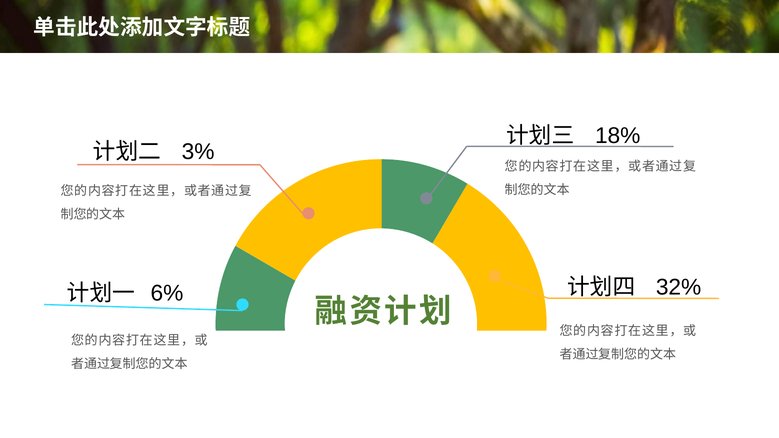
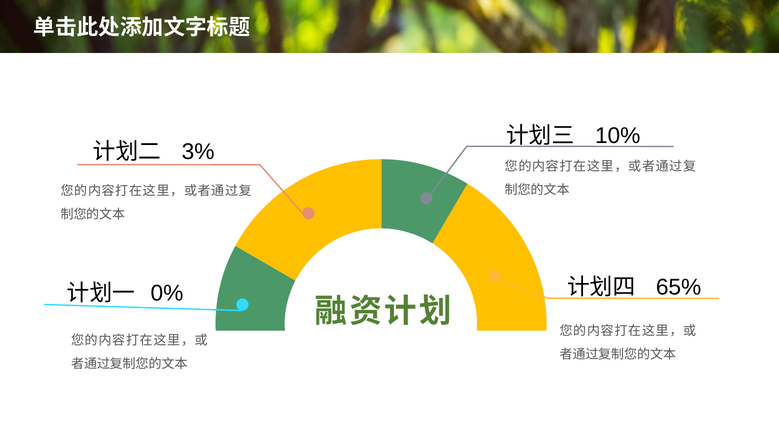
18%: 18% -> 10%
32%: 32% -> 65%
6%: 6% -> 0%
